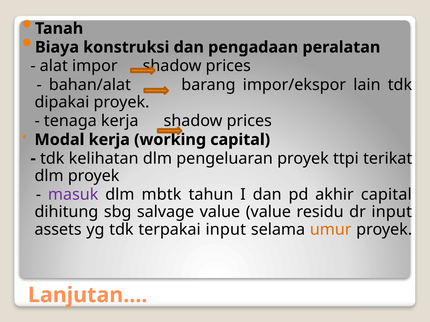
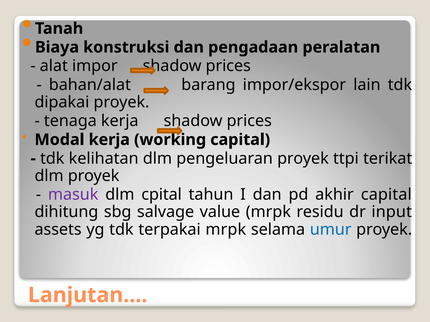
mbtk: mbtk -> cpital
value value: value -> mrpk
terpakai input: input -> mrpk
umur colour: orange -> blue
